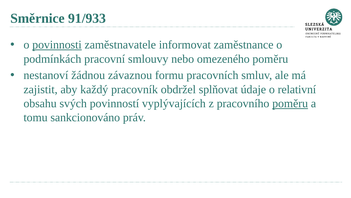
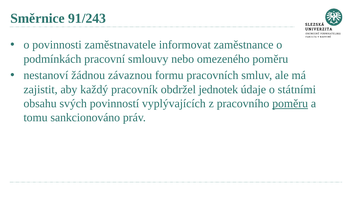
91/933: 91/933 -> 91/243
povinnosti underline: present -> none
splňovat: splňovat -> jednotek
relativní: relativní -> státními
